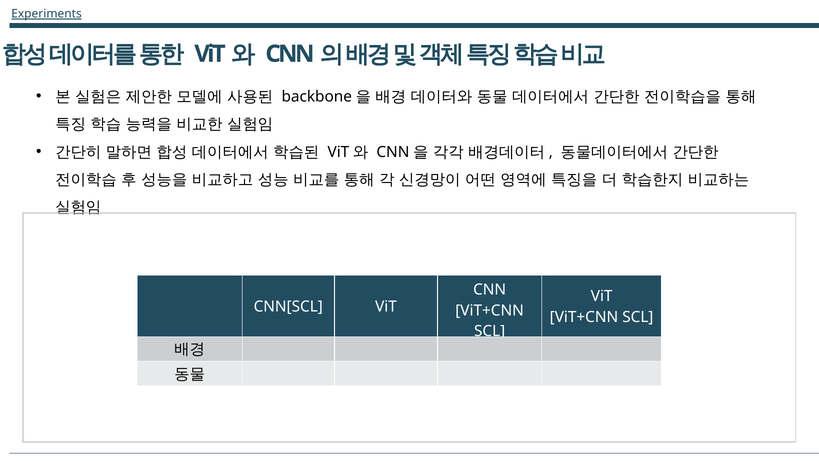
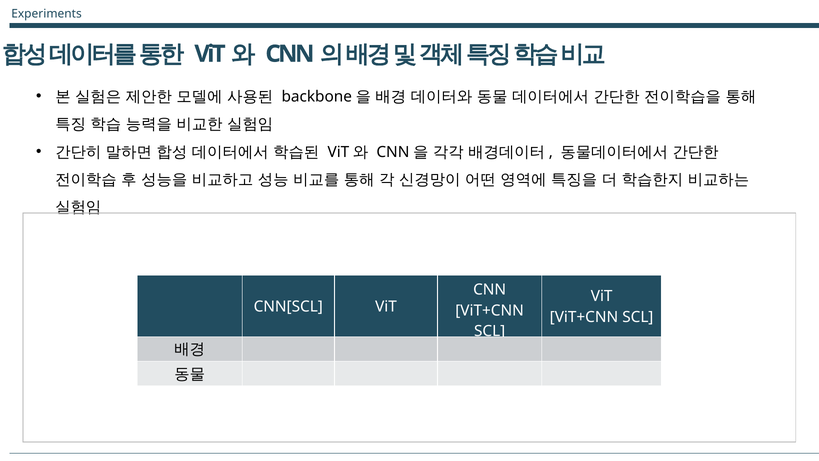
Experiments underline: present -> none
